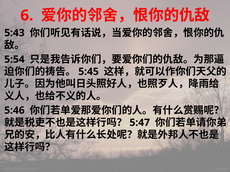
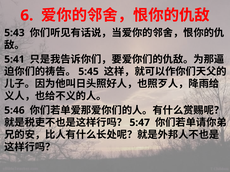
5:54: 5:54 -> 5:41
